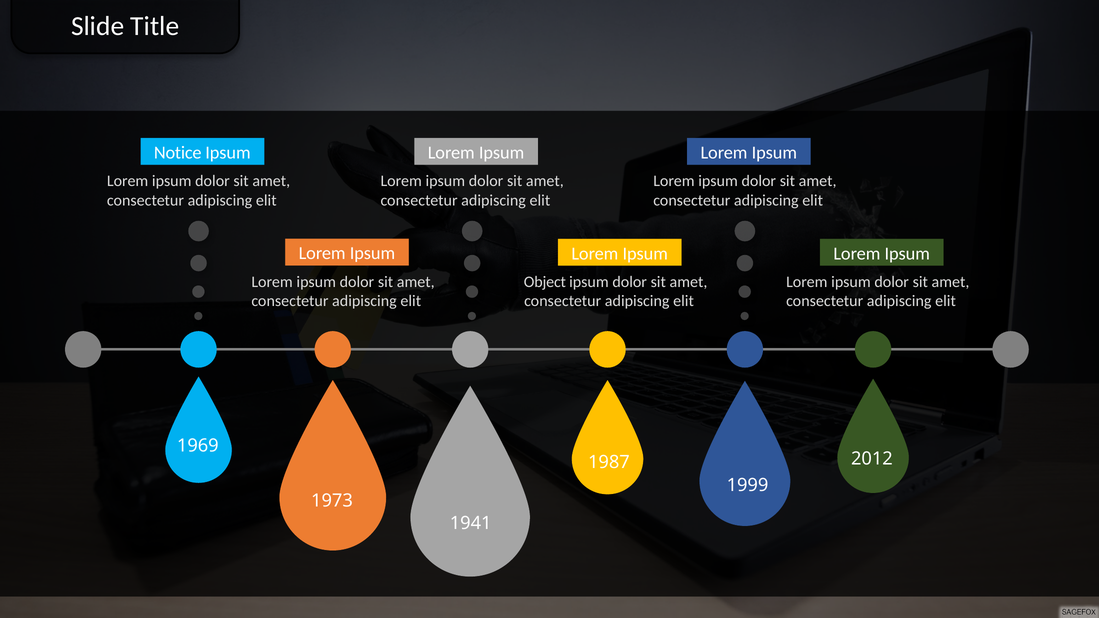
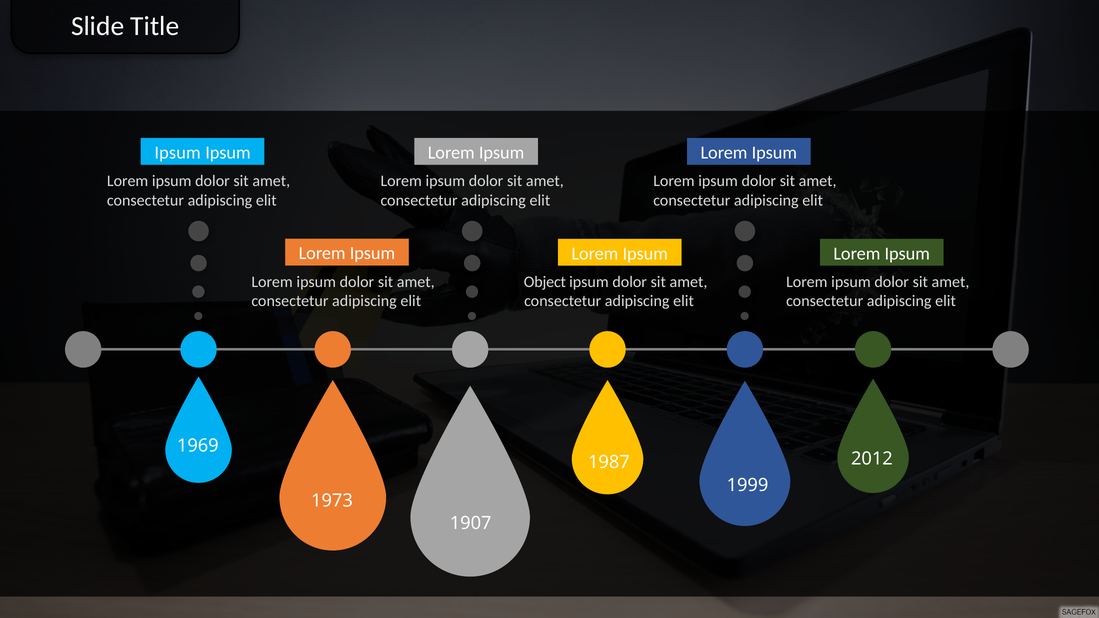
Notice at (178, 153): Notice -> Ipsum
1941: 1941 -> 1907
